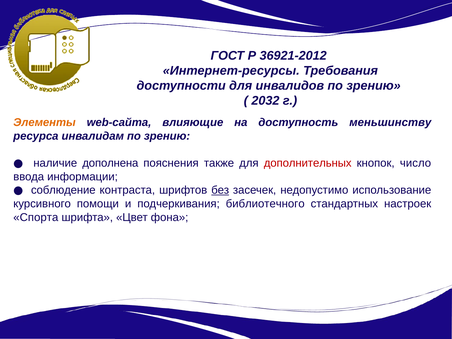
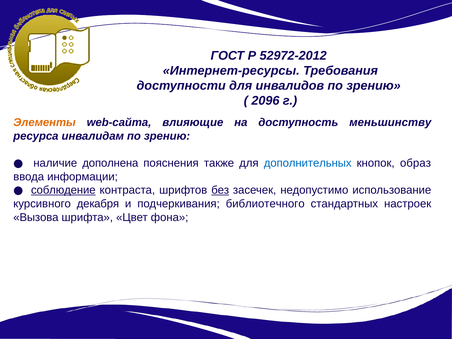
36921-2012: 36921-2012 -> 52972-2012
2032: 2032 -> 2096
дополнительных colour: red -> blue
число: число -> образ
соблюдение underline: none -> present
помощи: помощи -> декабря
Спорта: Спорта -> Вызова
